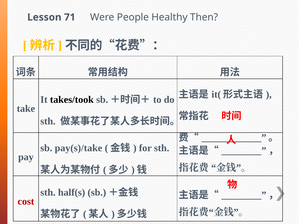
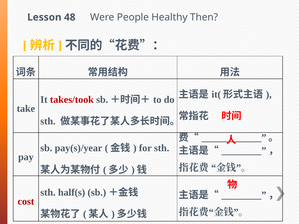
71: 71 -> 48
takes/took colour: black -> red
pay(s)/take: pay(s)/take -> pay(s)/year
